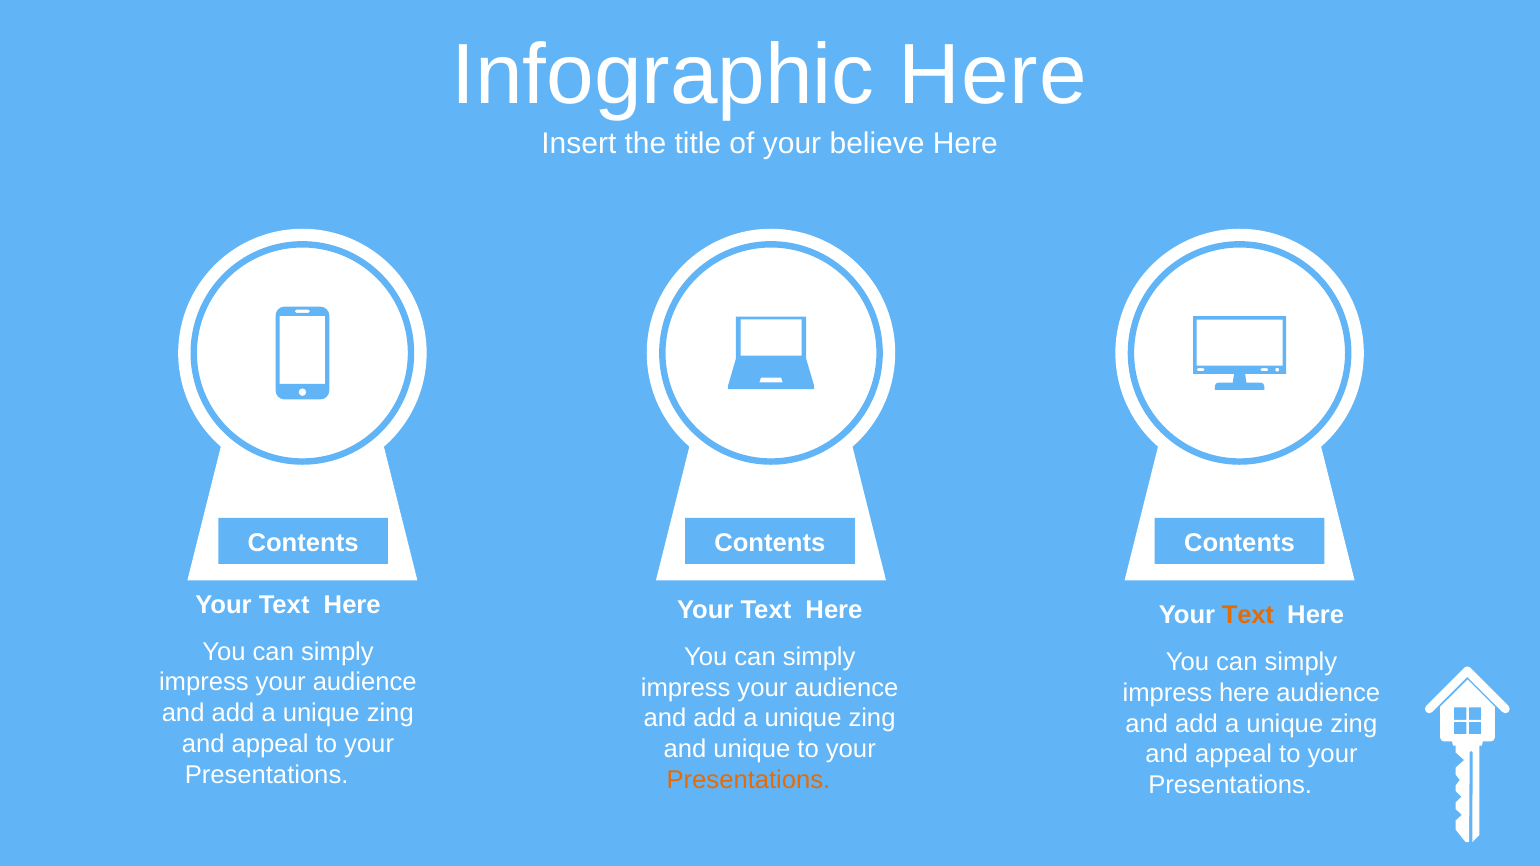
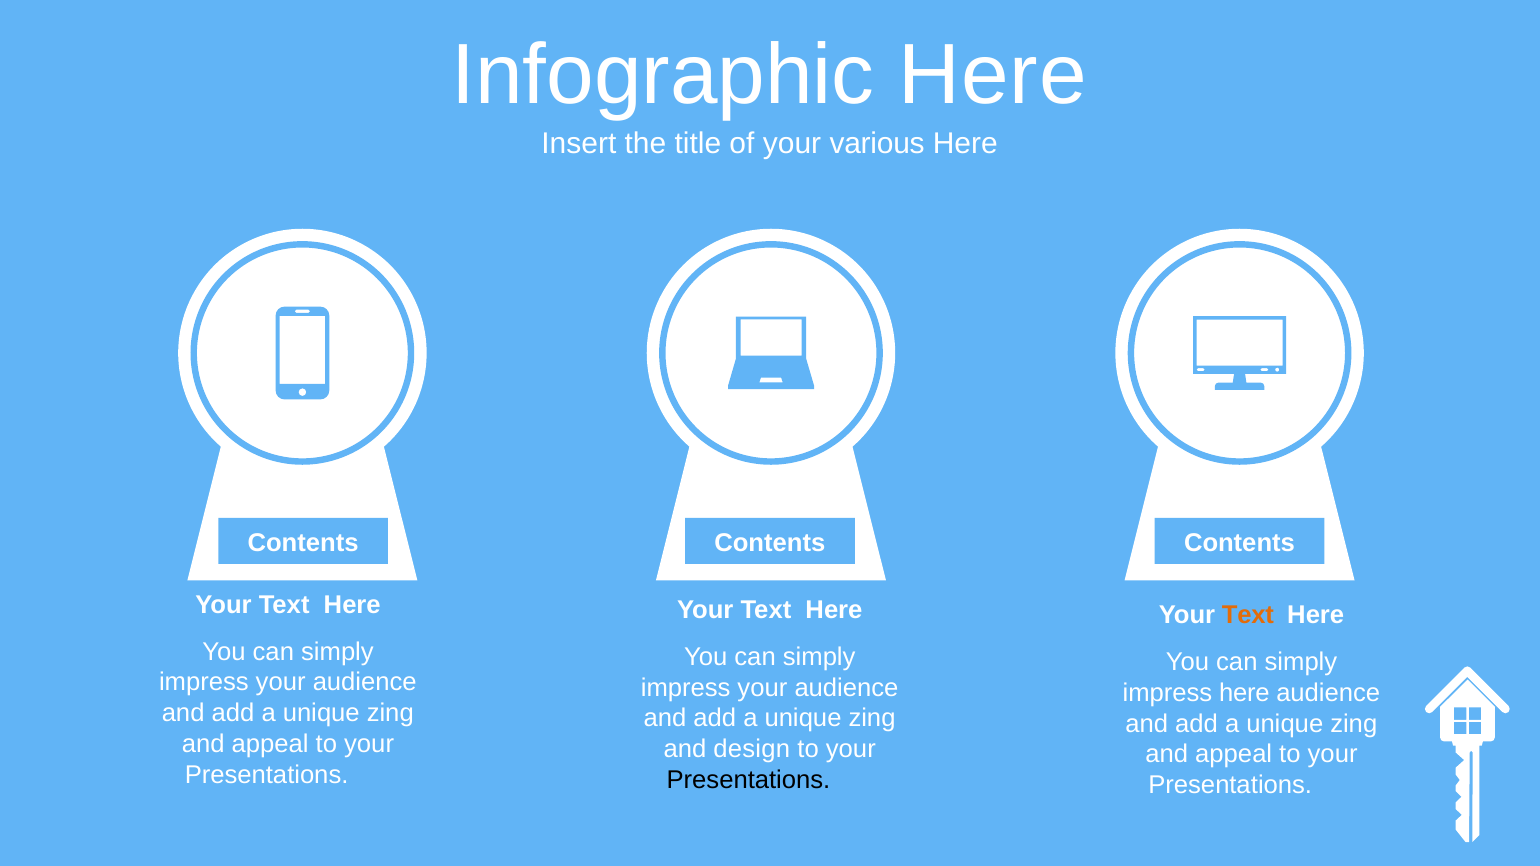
believe: believe -> various
and unique: unique -> design
Presentations at (748, 780) colour: orange -> black
